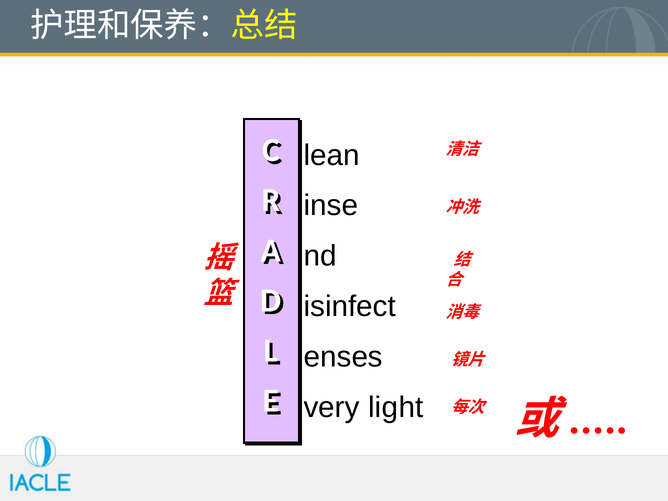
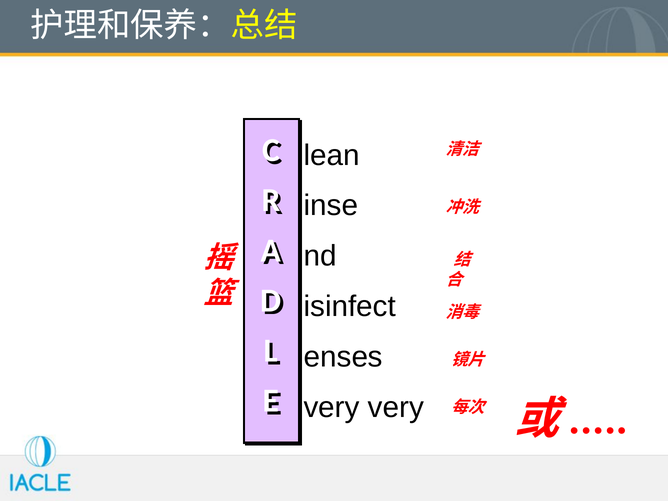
very light: light -> very
